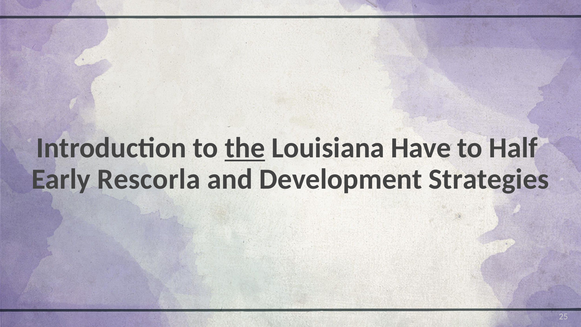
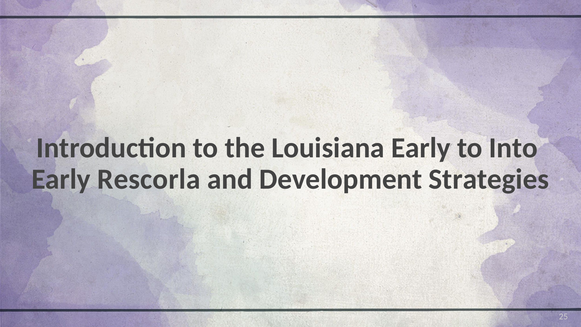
the underline: present -> none
Louisiana Have: Have -> Early
Half: Half -> Into
